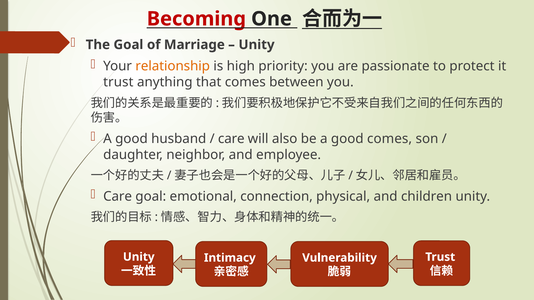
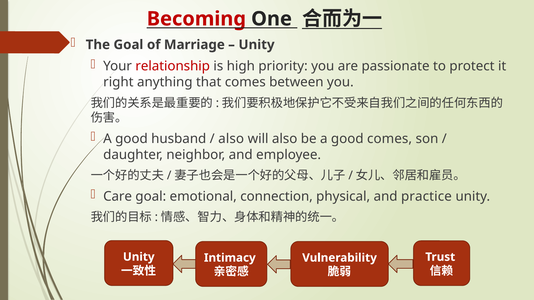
relationship colour: orange -> red
trust at (118, 82): trust -> right
care at (231, 139): care -> also
children: children -> practice
